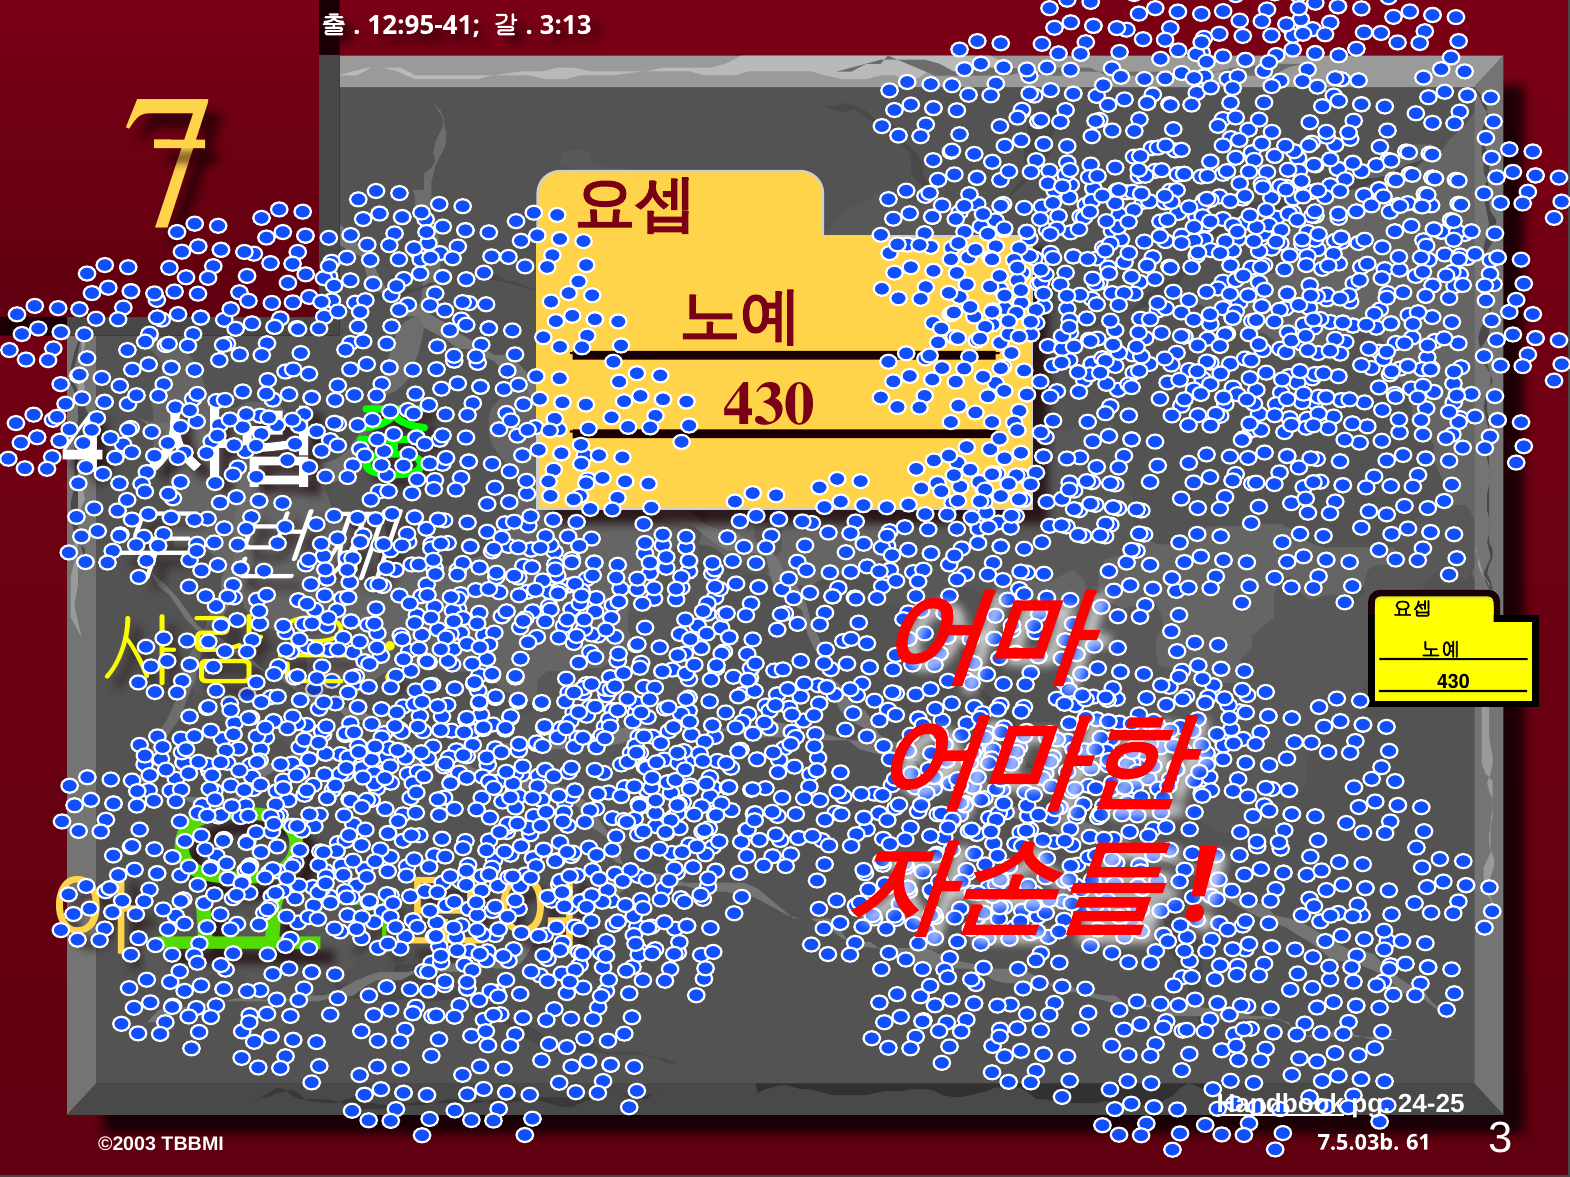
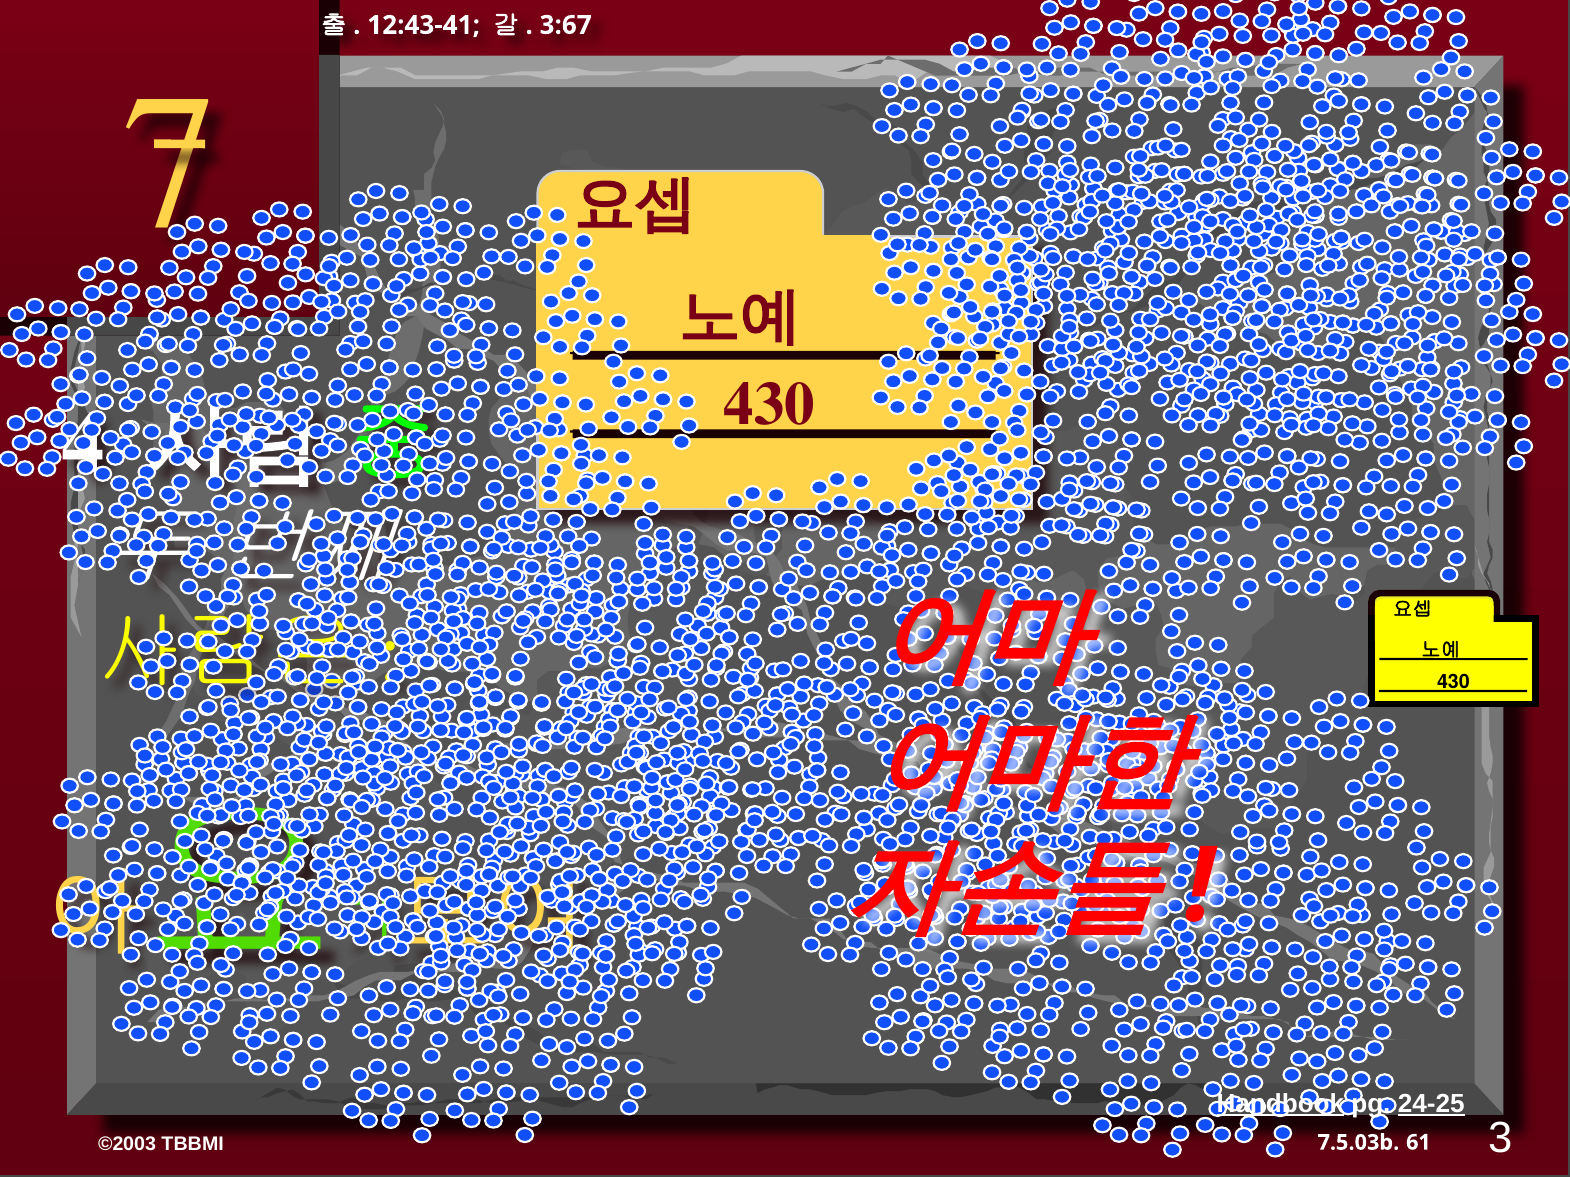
12:95-41: 12:95-41 -> 12:43-41
3:13: 3:13 -> 3:67
24-25 underline: none -> present
